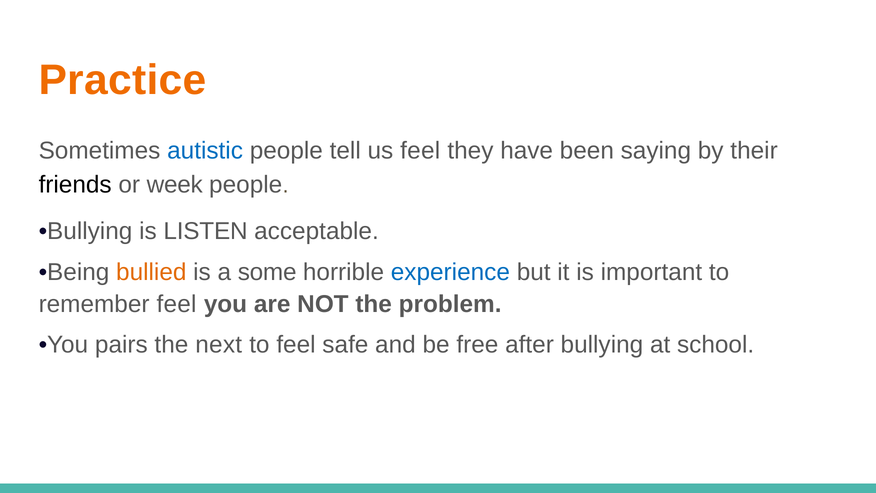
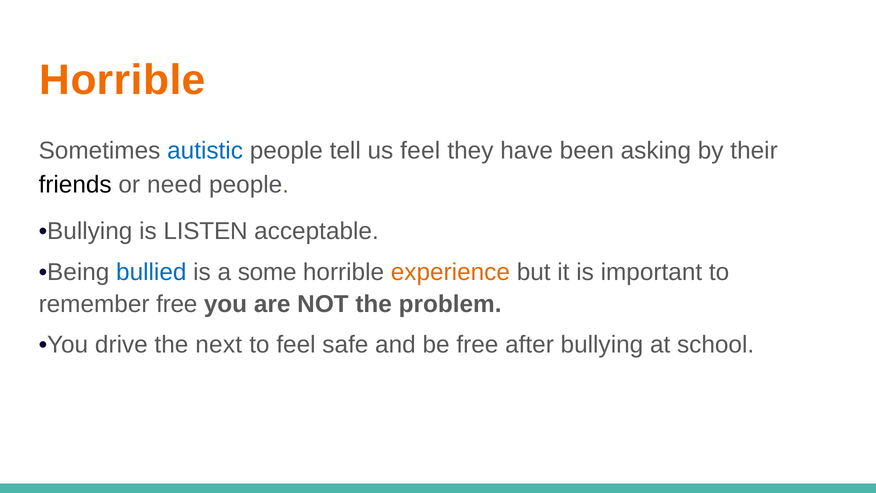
Practice at (122, 80): Practice -> Horrible
saying: saying -> asking
week: week -> need
bullied colour: orange -> blue
experience colour: blue -> orange
remember feel: feel -> free
pairs: pairs -> drive
